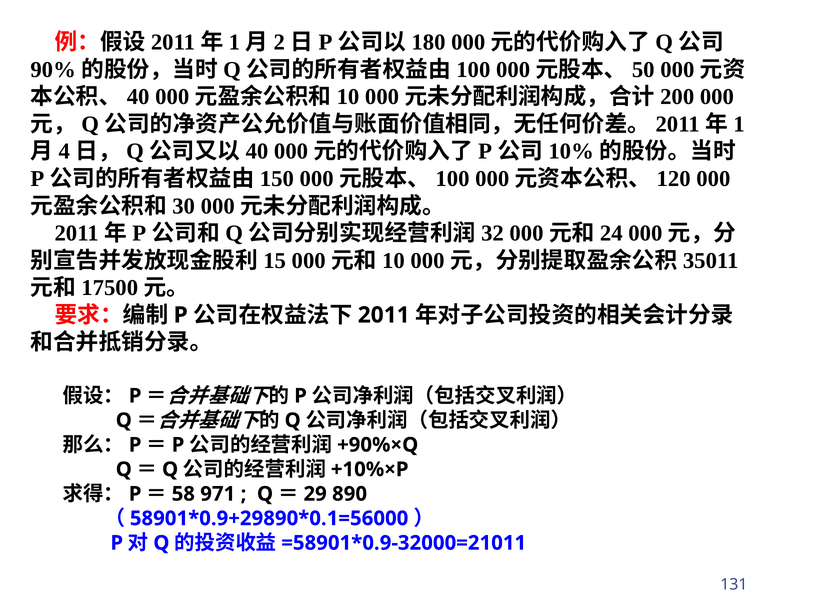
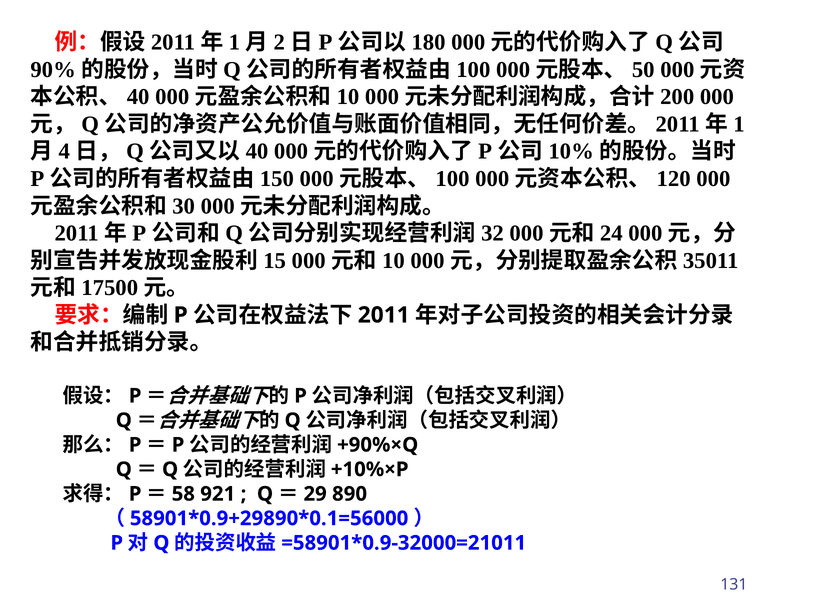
971: 971 -> 921
